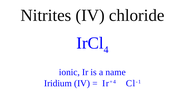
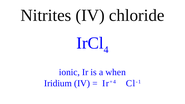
name: name -> when
